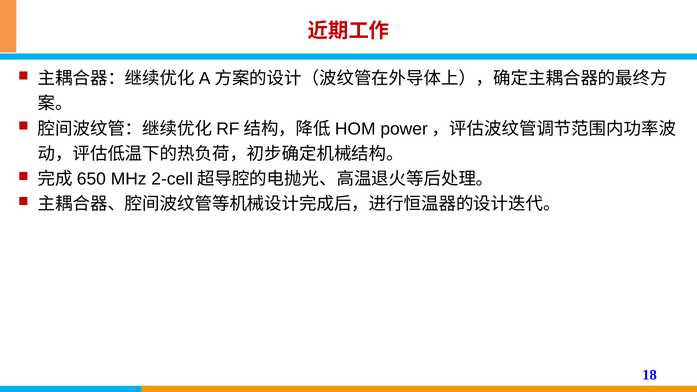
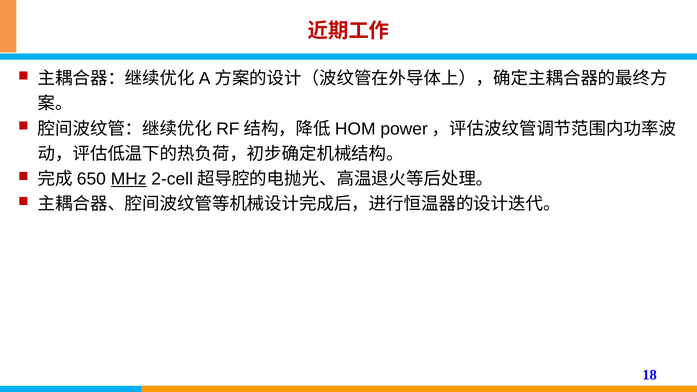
MHz underline: none -> present
